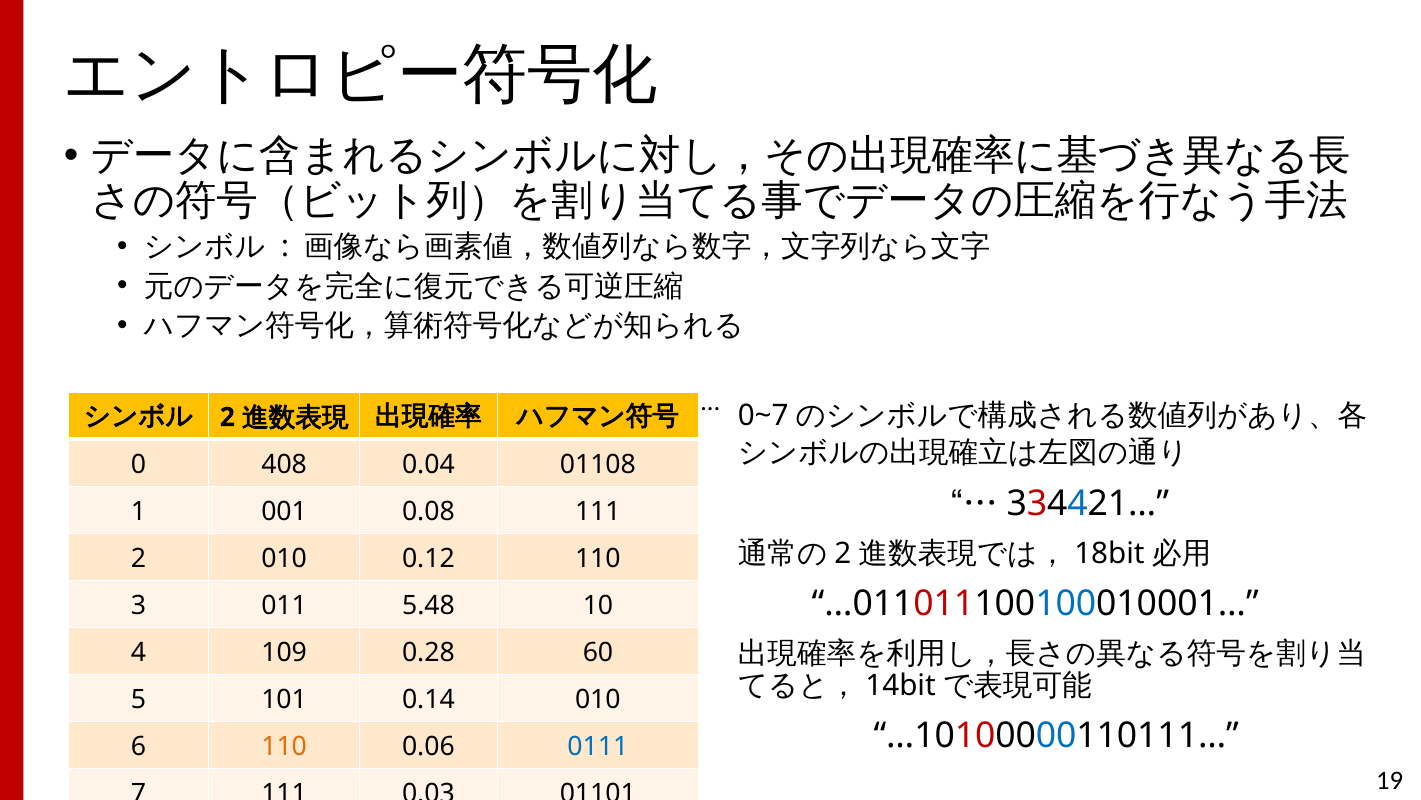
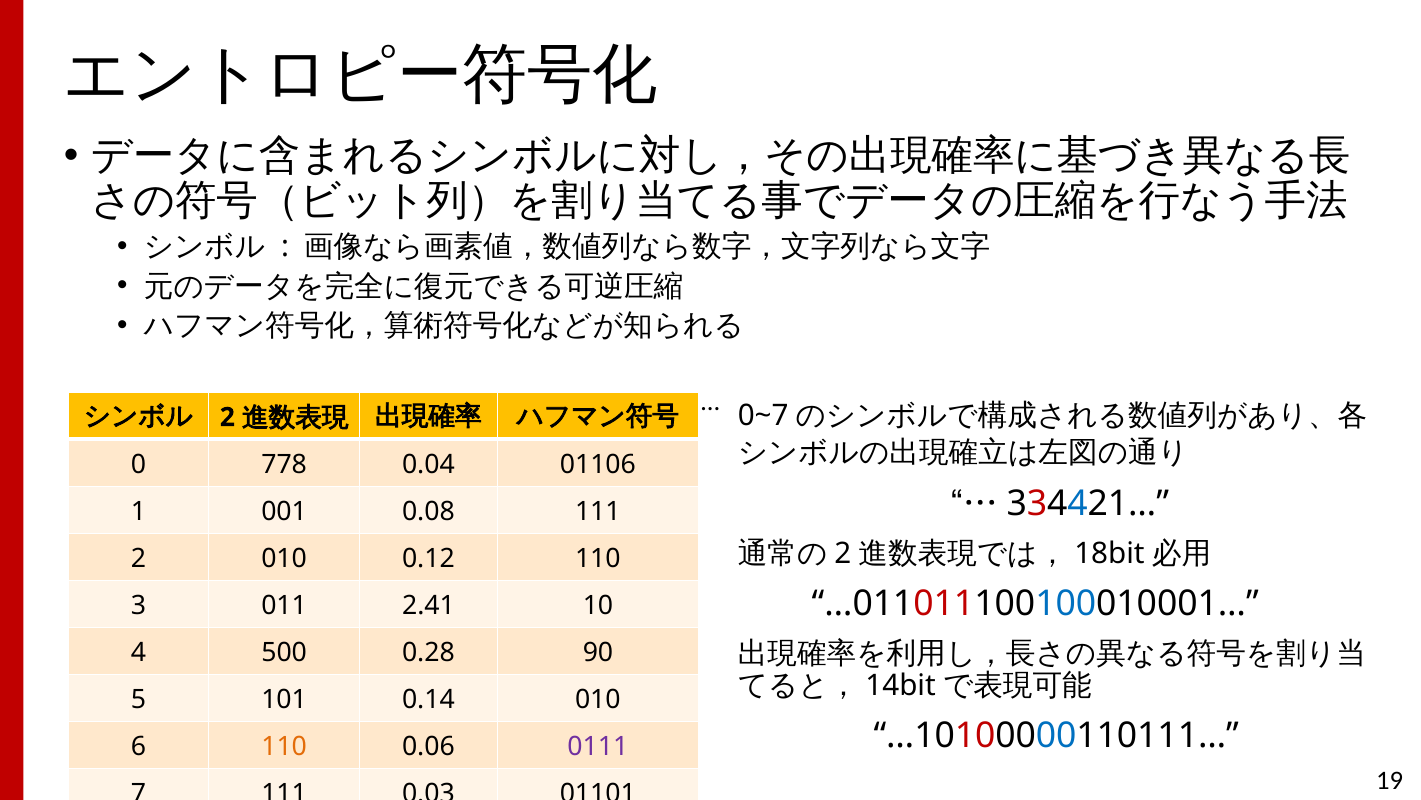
408: 408 -> 778
01108: 01108 -> 01106
5.48: 5.48 -> 2.41
109: 109 -> 500
60: 60 -> 90
0111 colour: blue -> purple
